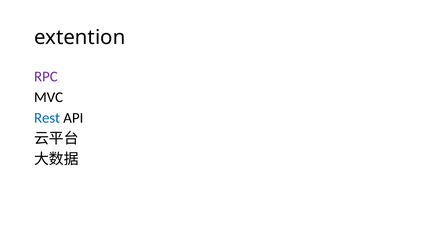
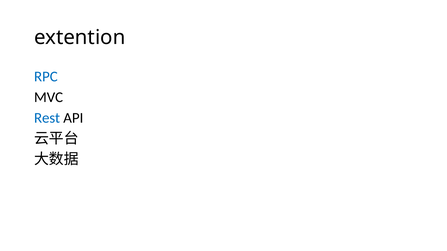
RPC colour: purple -> blue
